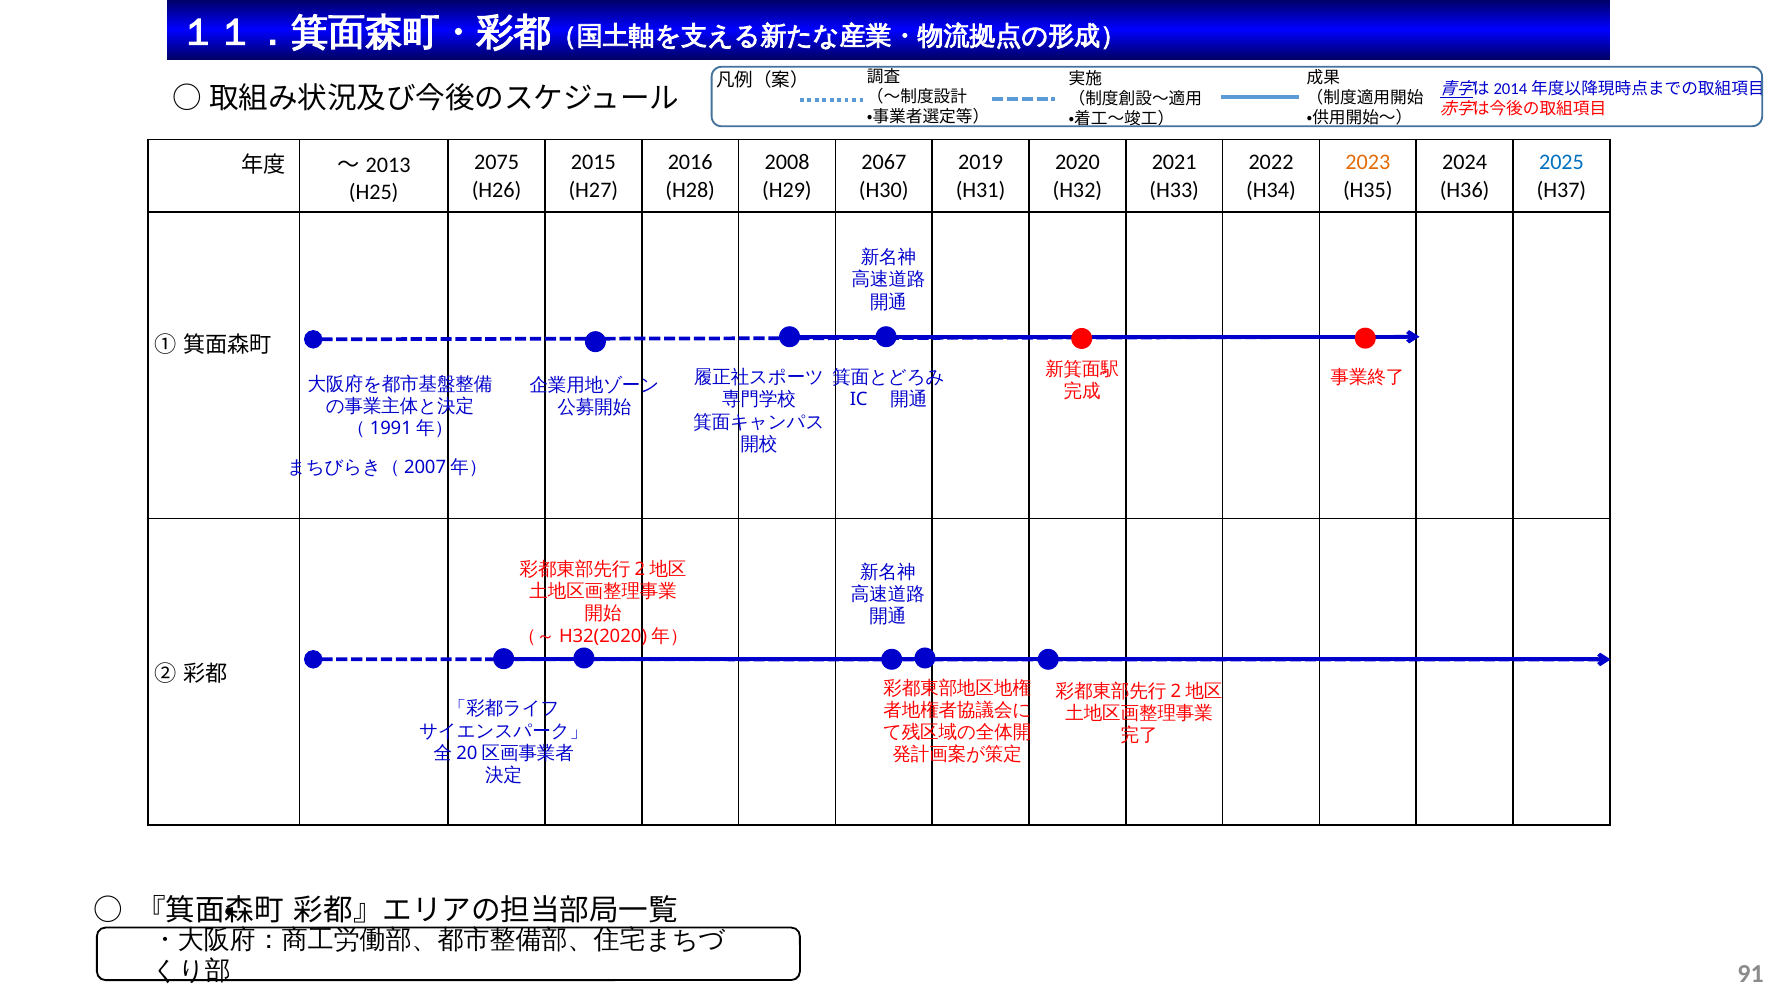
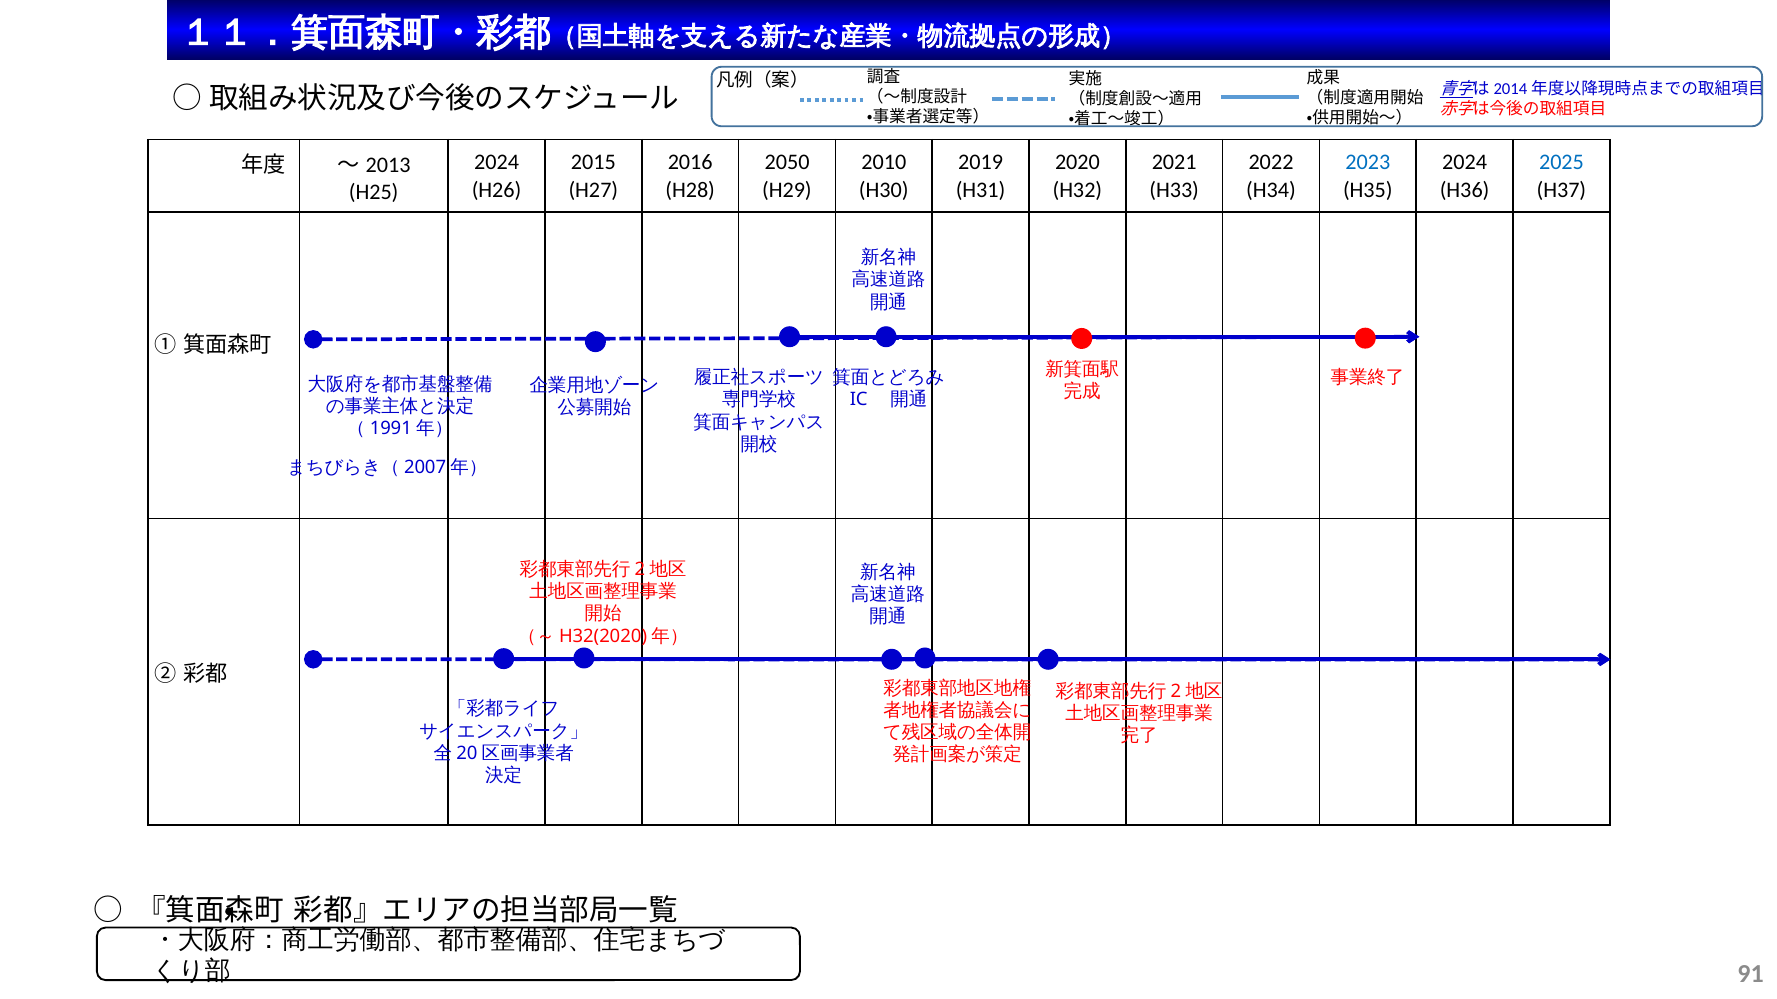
2075 at (497, 163): 2075 -> 2024
2008: 2008 -> 2050
2067: 2067 -> 2010
2023 colour: orange -> blue
